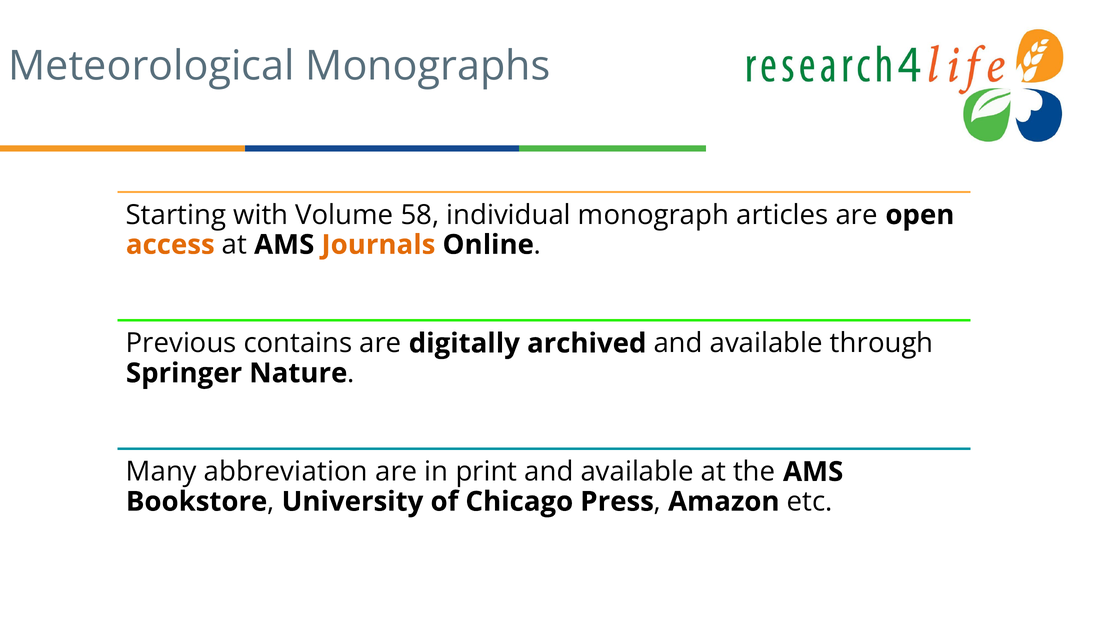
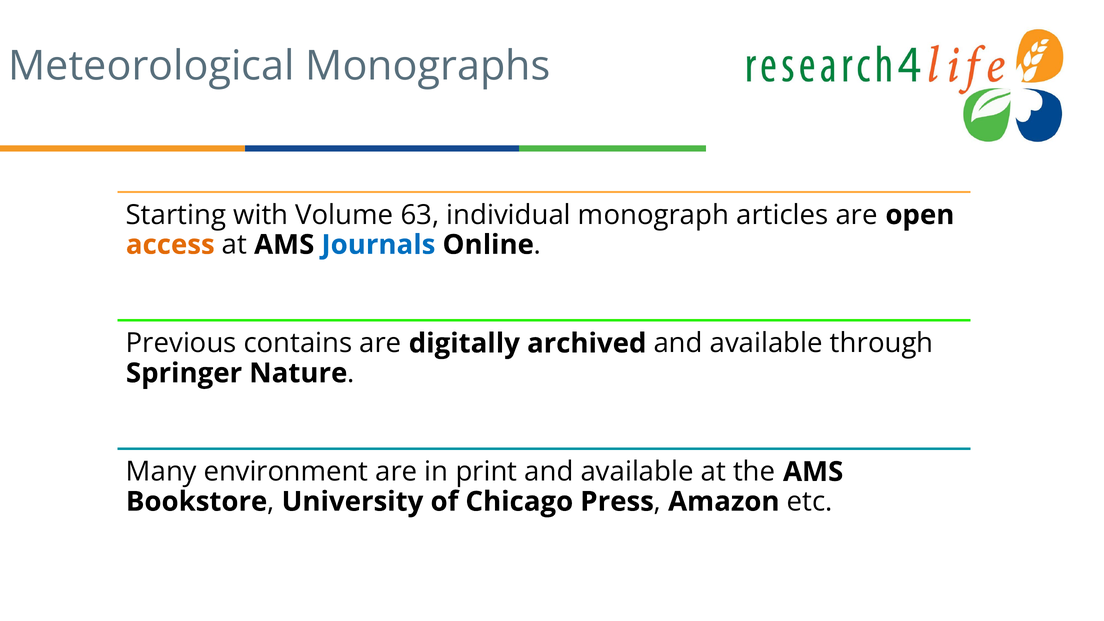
58: 58 -> 63
Journals colour: orange -> blue
abbreviation: abbreviation -> environment
